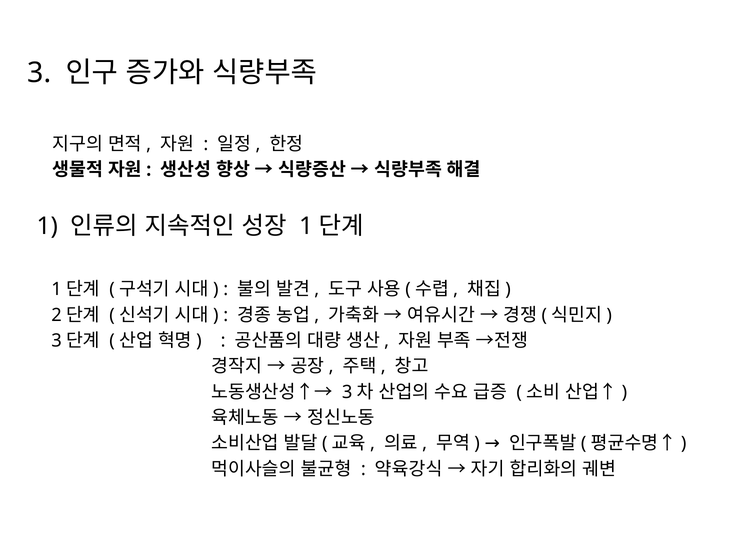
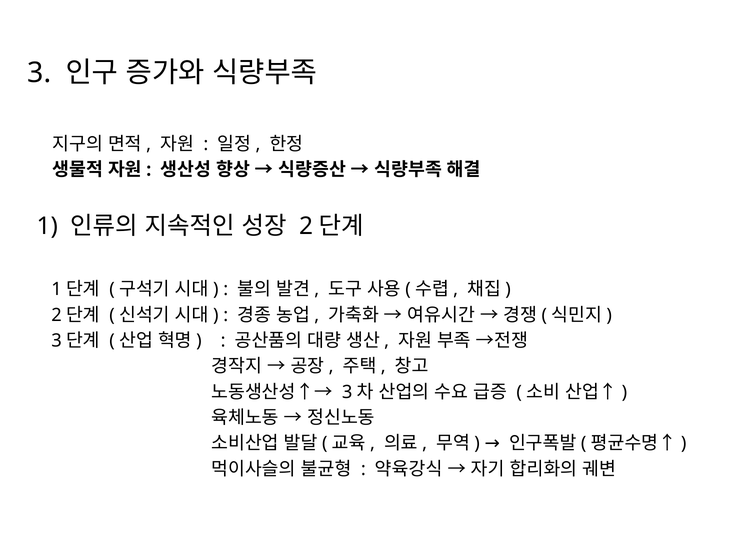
1 at (306, 226): 1 -> 2
